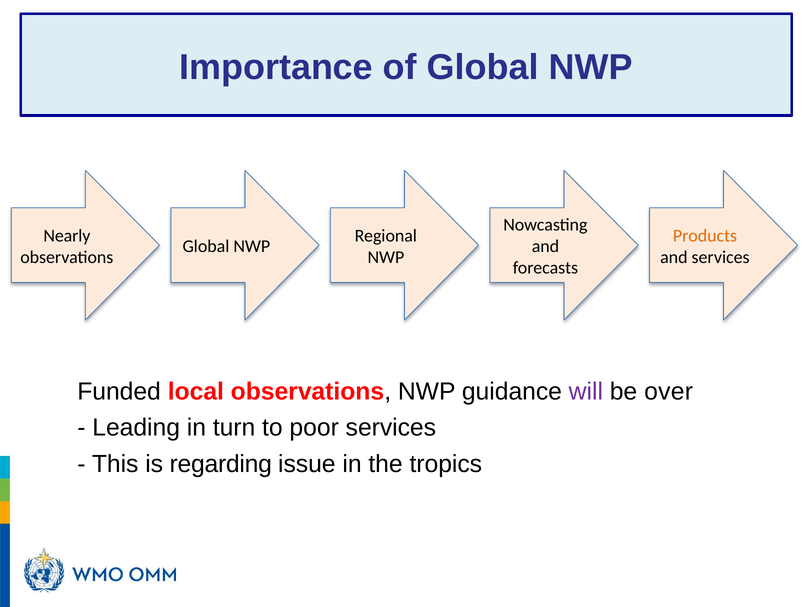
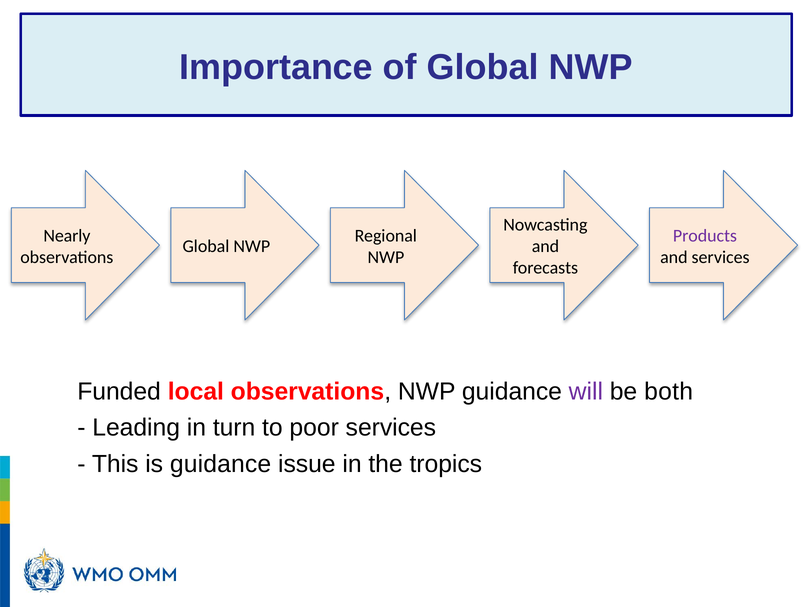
Products colour: orange -> purple
over: over -> both
is regarding: regarding -> guidance
